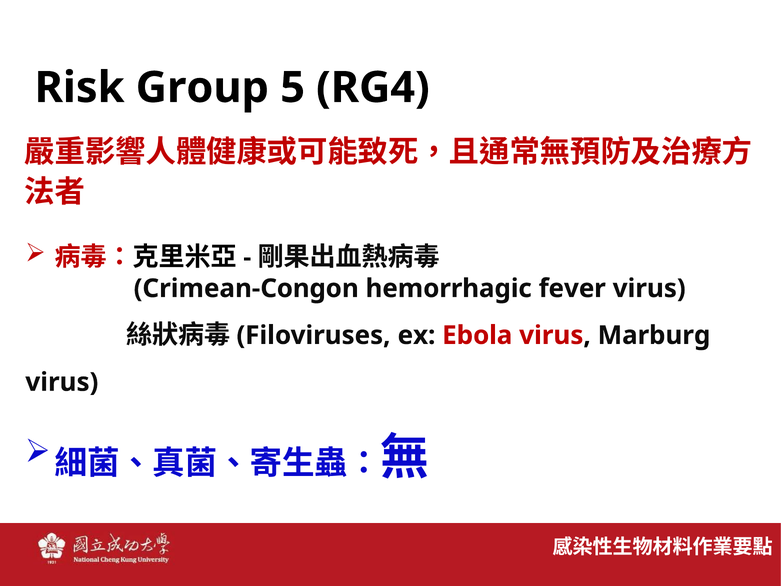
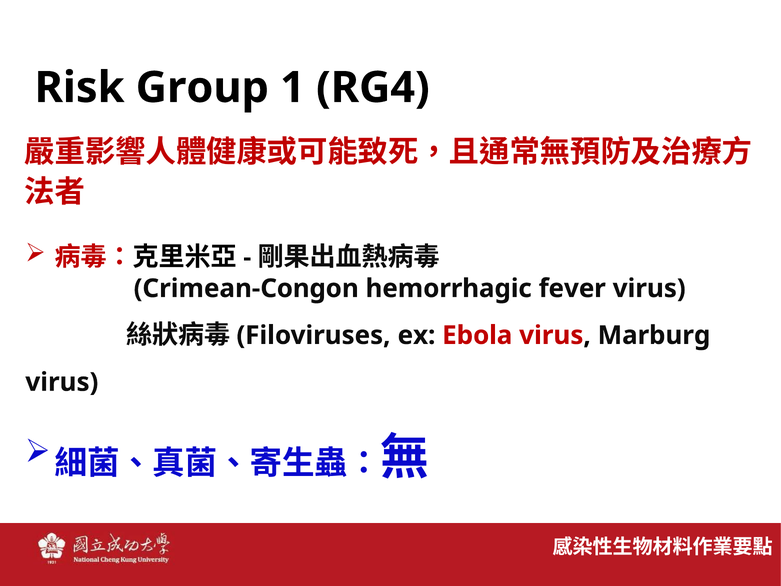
5: 5 -> 1
